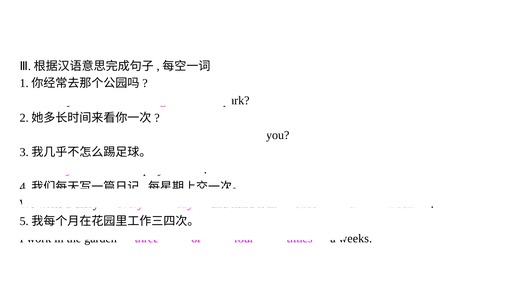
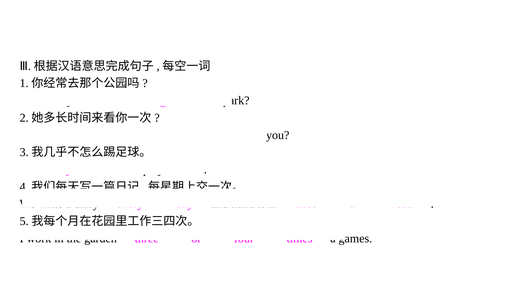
weeks: weeks -> games
